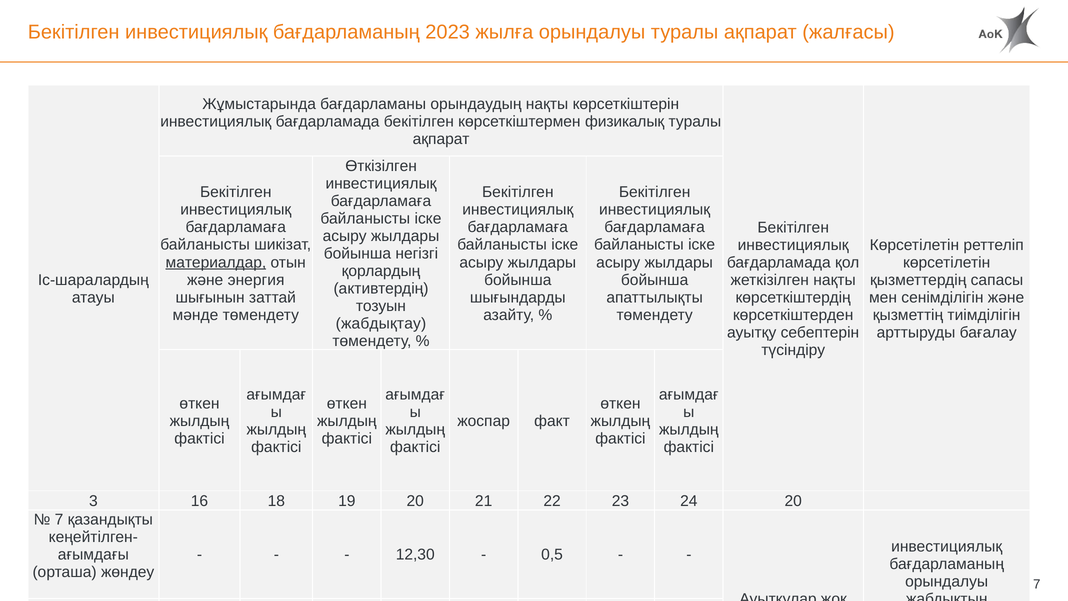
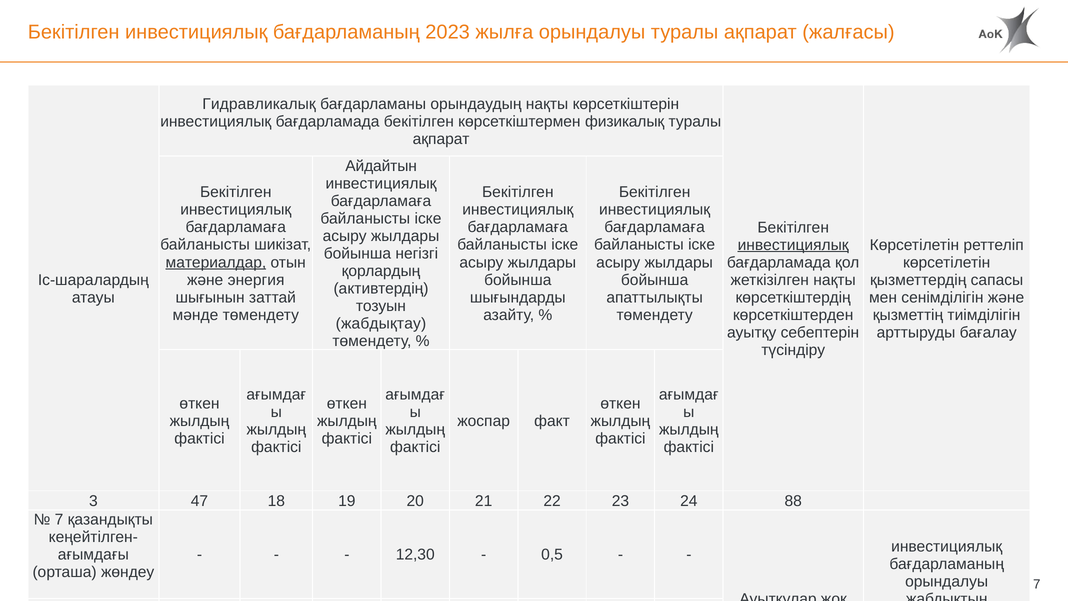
Жұмыстарында: Жұмыстарында -> Гидравликалық
Өткізілген: Өткізілген -> Айдайтын
инвестициялық at (793, 245) underline: none -> present
16: 16 -> 47
24 20: 20 -> 88
